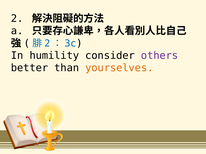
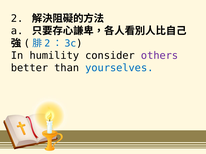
yourselves colour: orange -> blue
